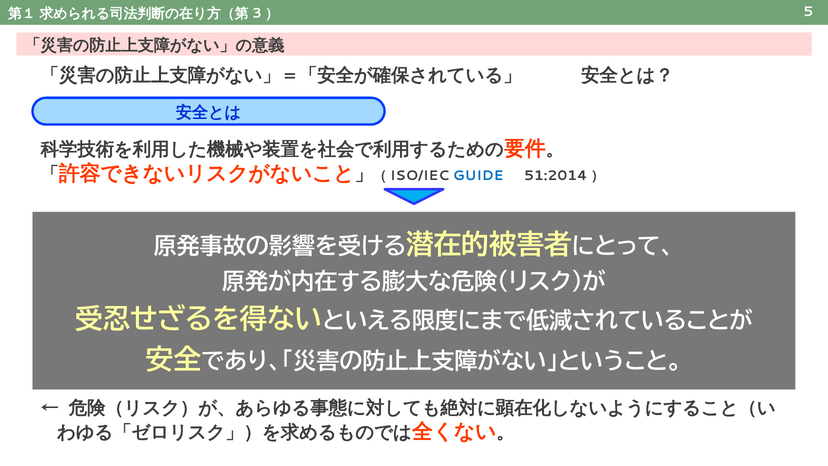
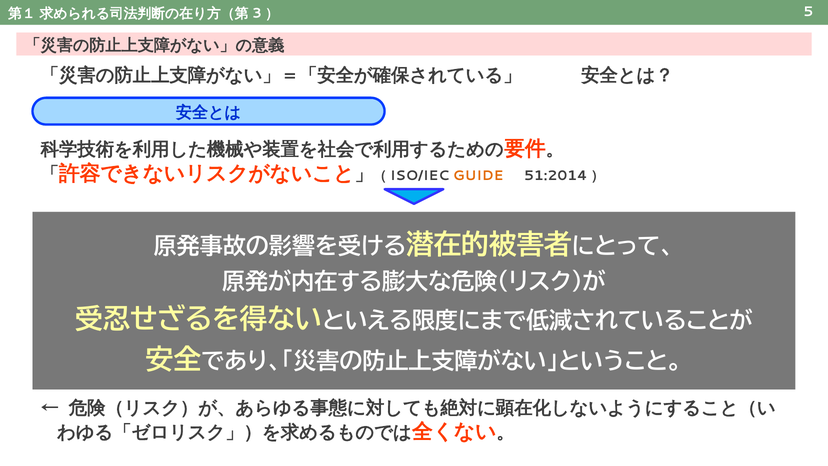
GUIDE colour: blue -> orange
